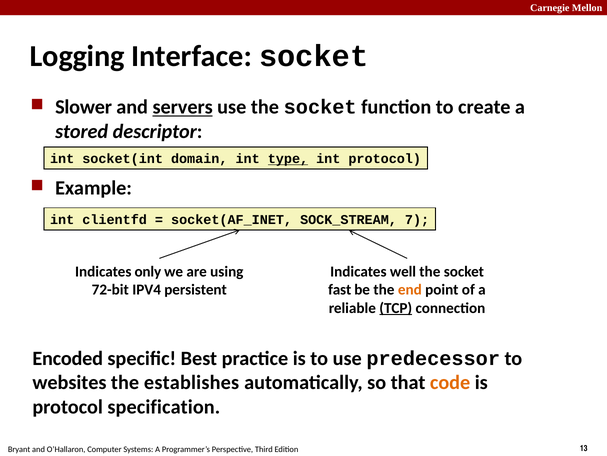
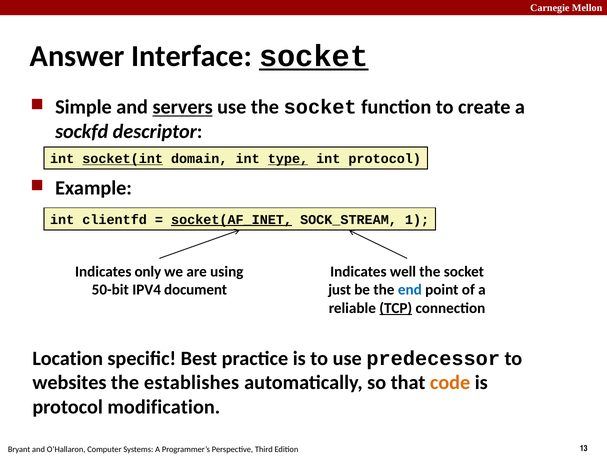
Logging: Logging -> Answer
socket at (314, 56) underline: none -> present
Slower: Slower -> Simple
stored: stored -> sockfd
socket(int underline: none -> present
socket(AF_INET underline: none -> present
7: 7 -> 1
72-bit: 72-bit -> 50-bit
persistent: persistent -> document
fast: fast -> just
end colour: orange -> blue
Encoded: Encoded -> Location
specification: specification -> modification
